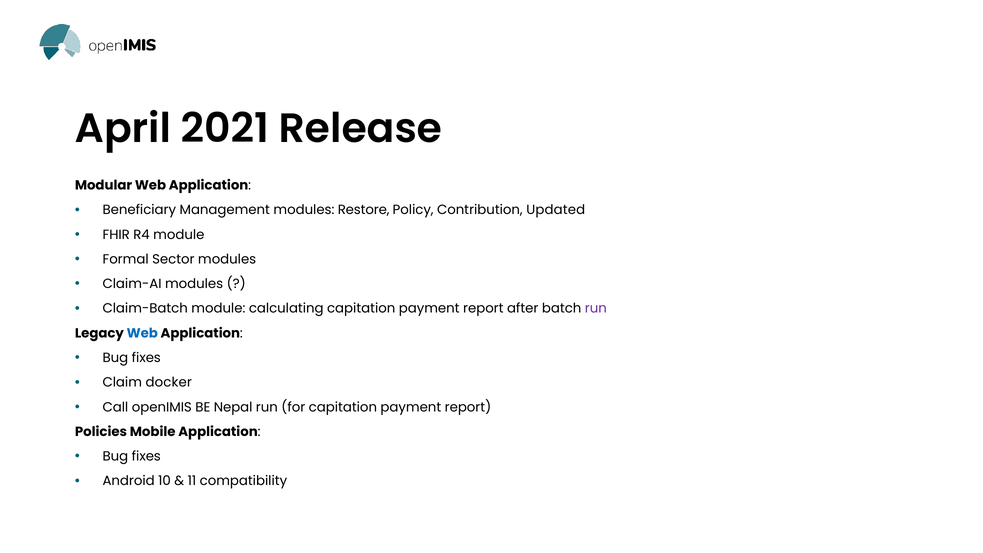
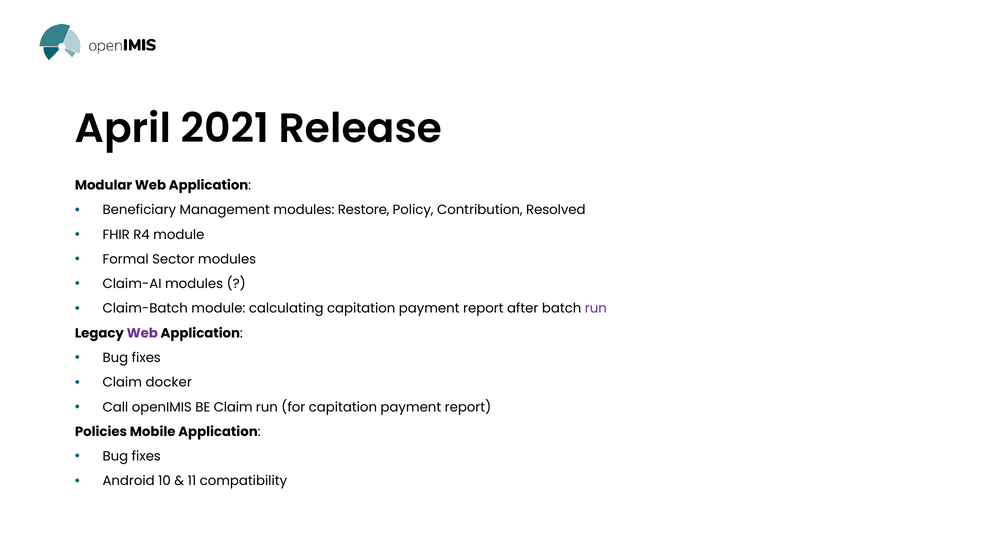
Updated: Updated -> Resolved
Web at (142, 333) colour: blue -> purple
BE Nepal: Nepal -> Claim
